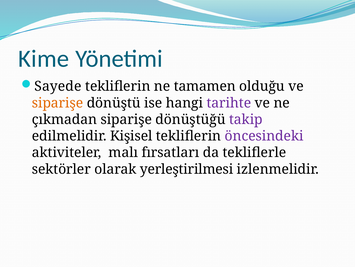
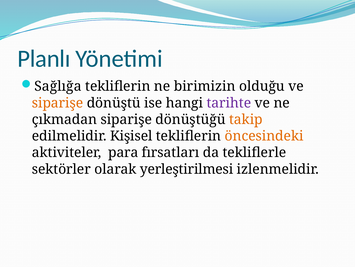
Kime: Kime -> Planlı
Sayede: Sayede -> Sağlığa
tamamen: tamamen -> birimizin
takip colour: purple -> orange
öncesindeki colour: purple -> orange
malı: malı -> para
